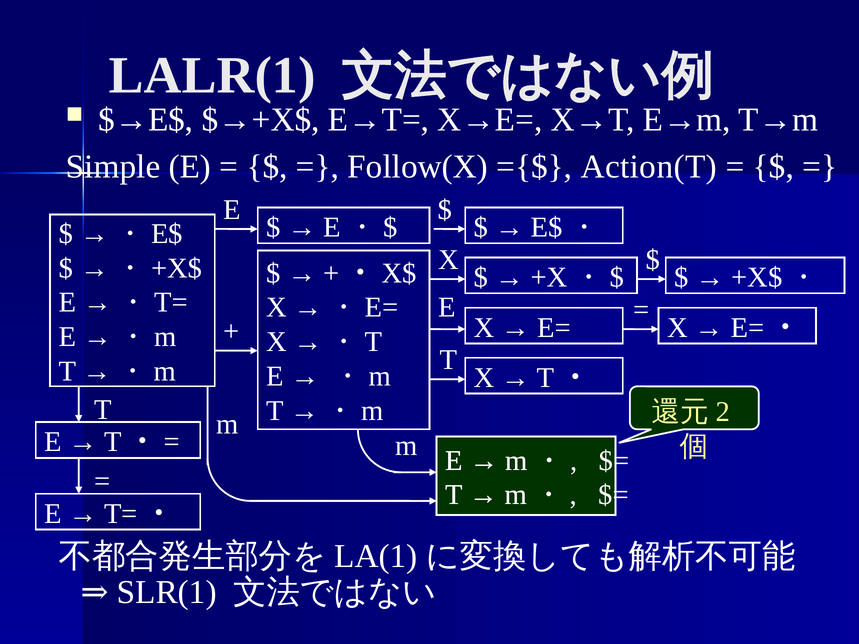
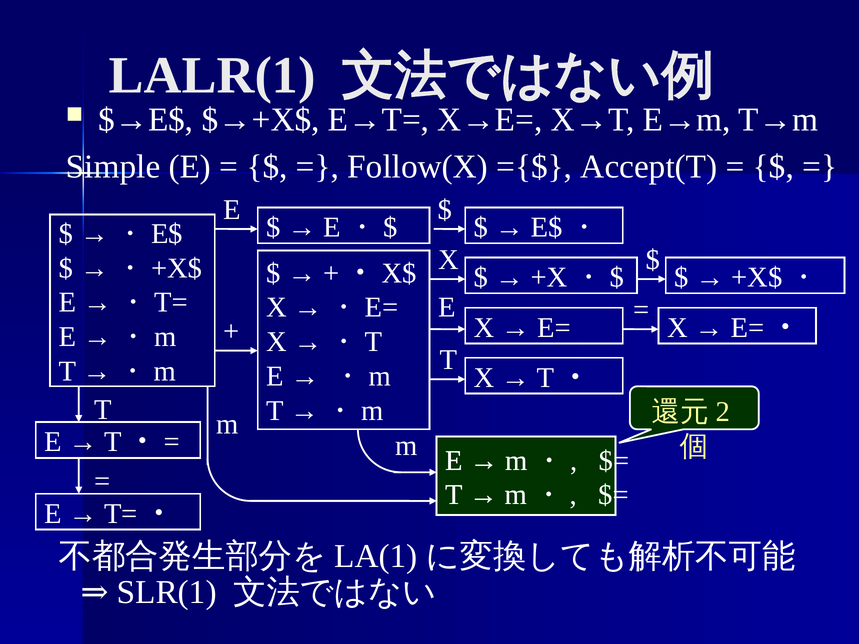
Action(T: Action(T -> Accept(T
